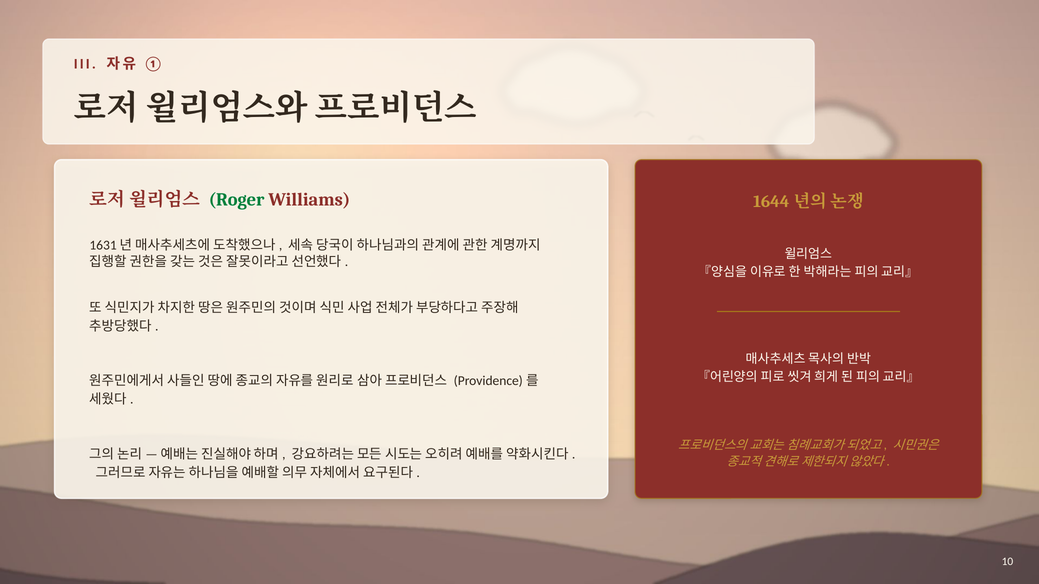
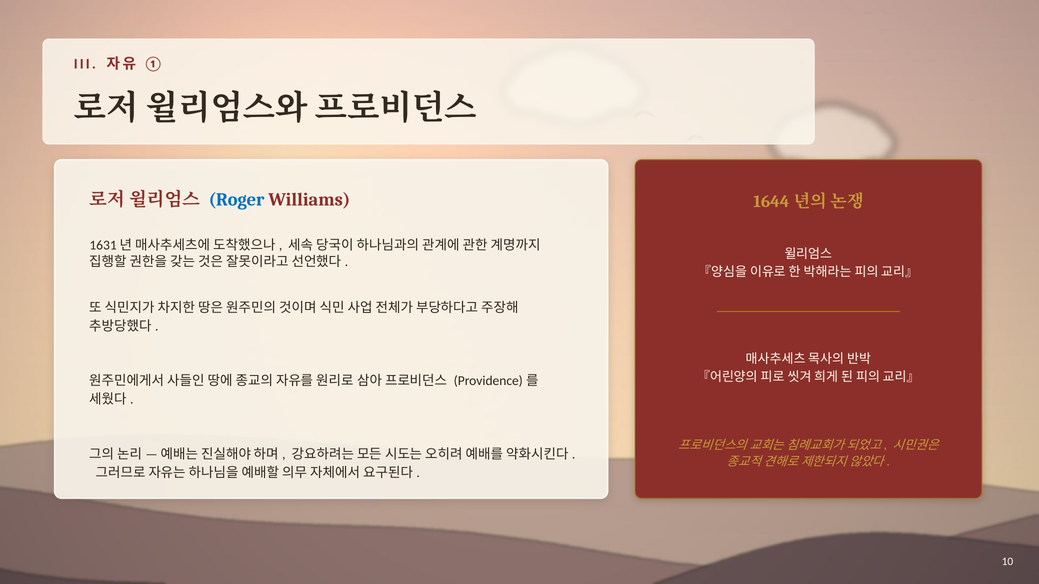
Roger colour: green -> blue
